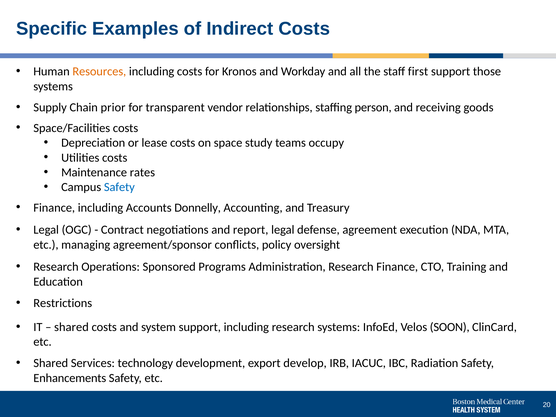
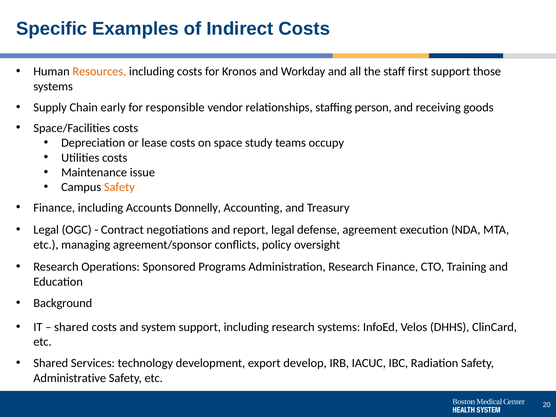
prior: prior -> early
transparent: transparent -> responsible
rates: rates -> issue
Safety at (119, 187) colour: blue -> orange
Restrictions: Restrictions -> Background
SOON: SOON -> DHHS
Enhancements: Enhancements -> Administrative
